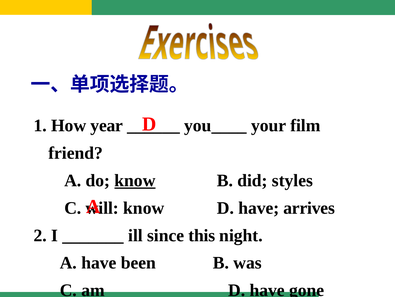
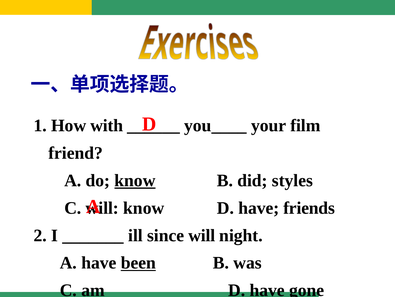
year: year -> with
arrives: arrives -> friends
since this: this -> will
been underline: none -> present
